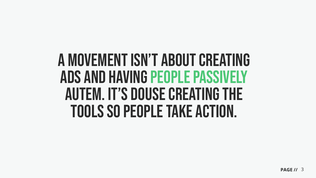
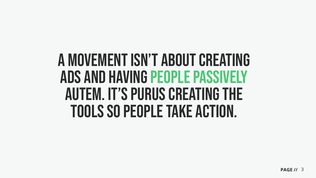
douse: douse -> purus
